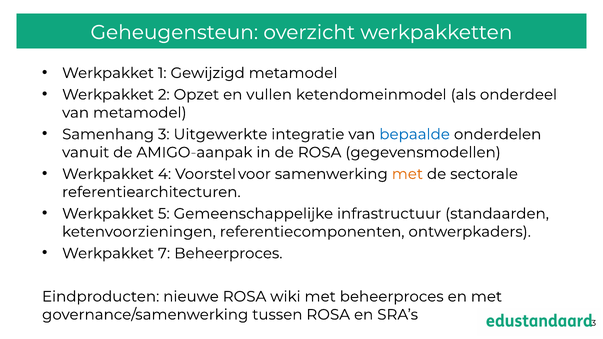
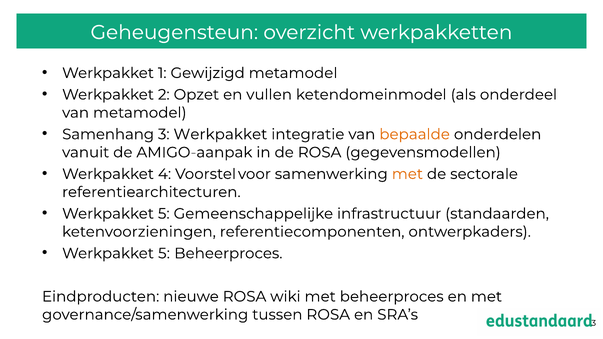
3 Uitgewerkte: Uitgewerkte -> Werkpakket
bepaalde colour: blue -> orange
7 at (164, 253): 7 -> 5
